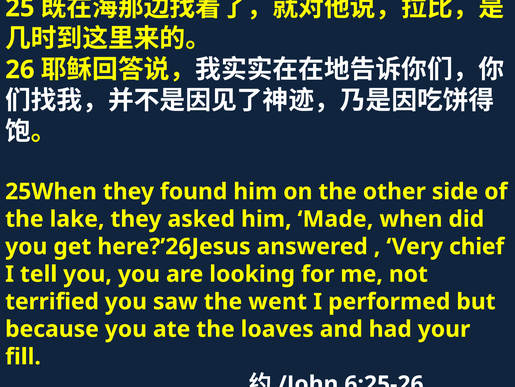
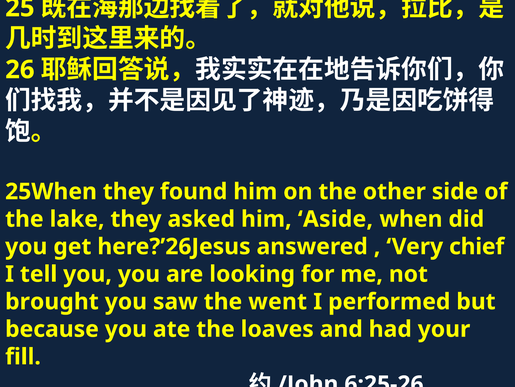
Made: Made -> Aside
terrified: terrified -> brought
